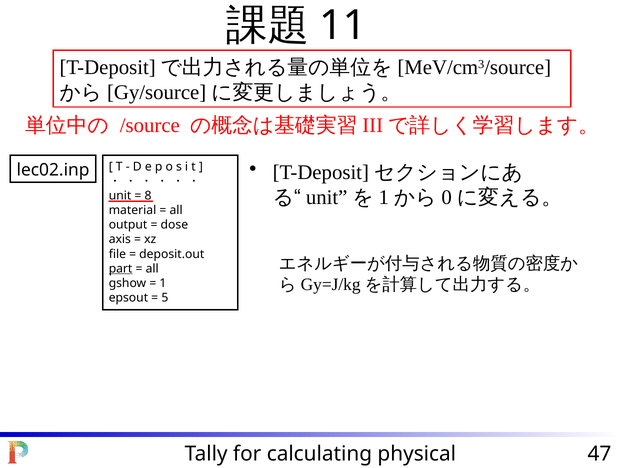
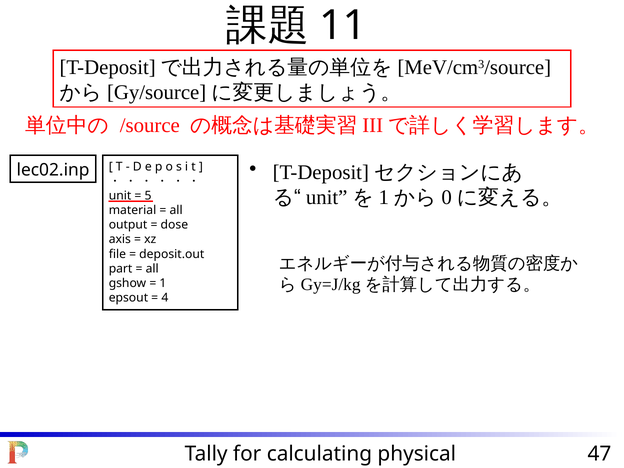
8: 8 -> 5
part underline: present -> none
5: 5 -> 4
